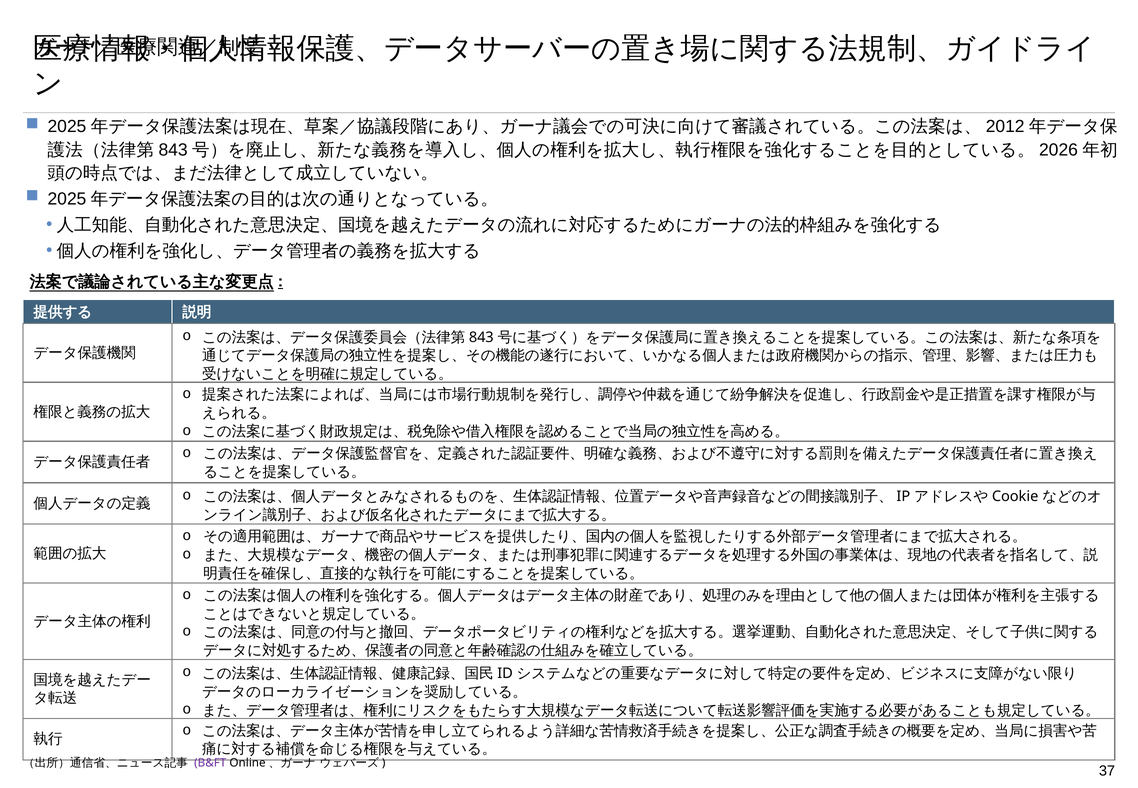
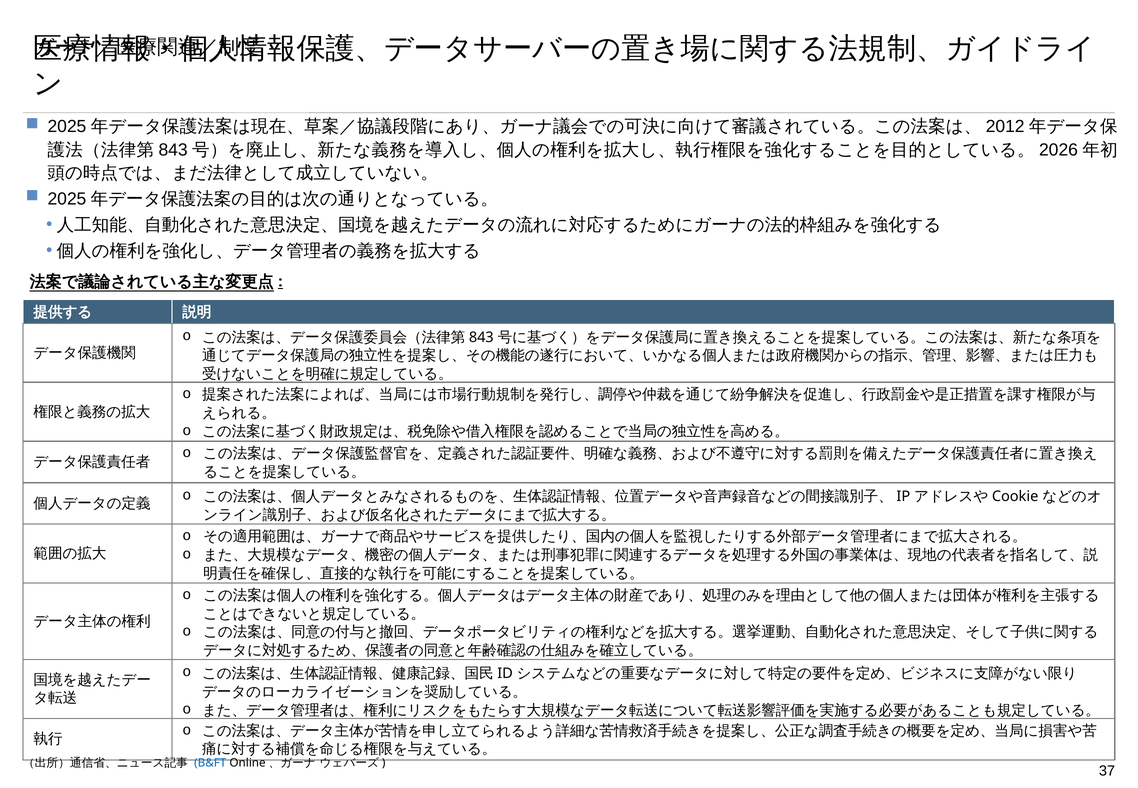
B&FT colour: purple -> blue
